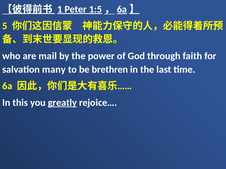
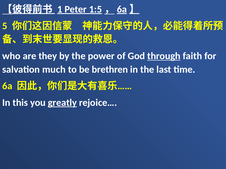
mail: mail -> they
through underline: none -> present
many: many -> much
